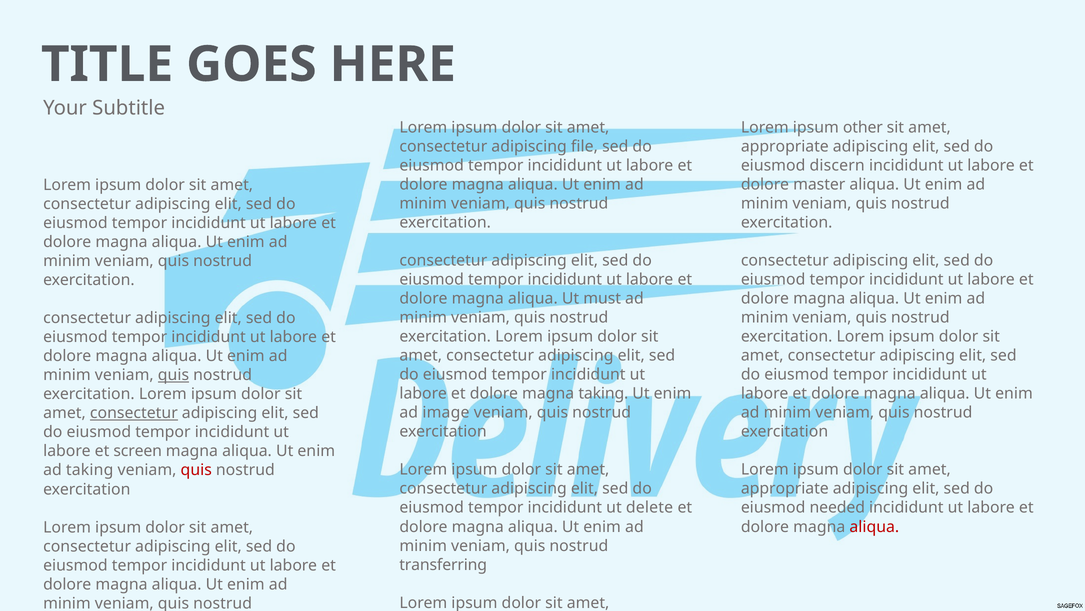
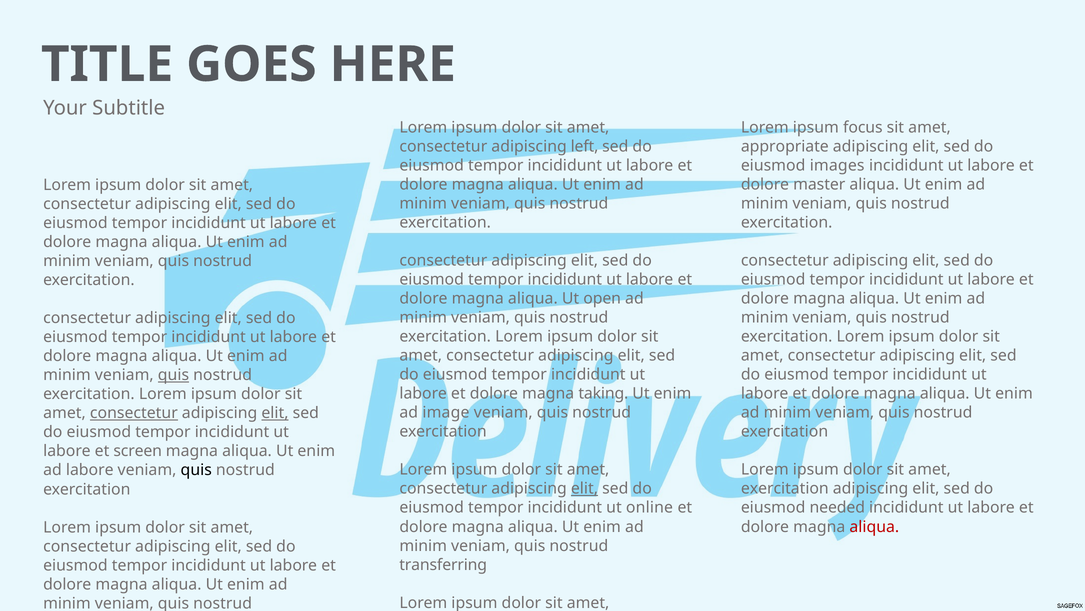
other: other -> focus
file: file -> left
discern: discern -> images
must: must -> open
elit at (275, 413) underline: none -> present
ad taking: taking -> labore
quis at (196, 470) colour: red -> black
elit at (584, 488) underline: none -> present
appropriate at (785, 488): appropriate -> exercitation
delete: delete -> online
